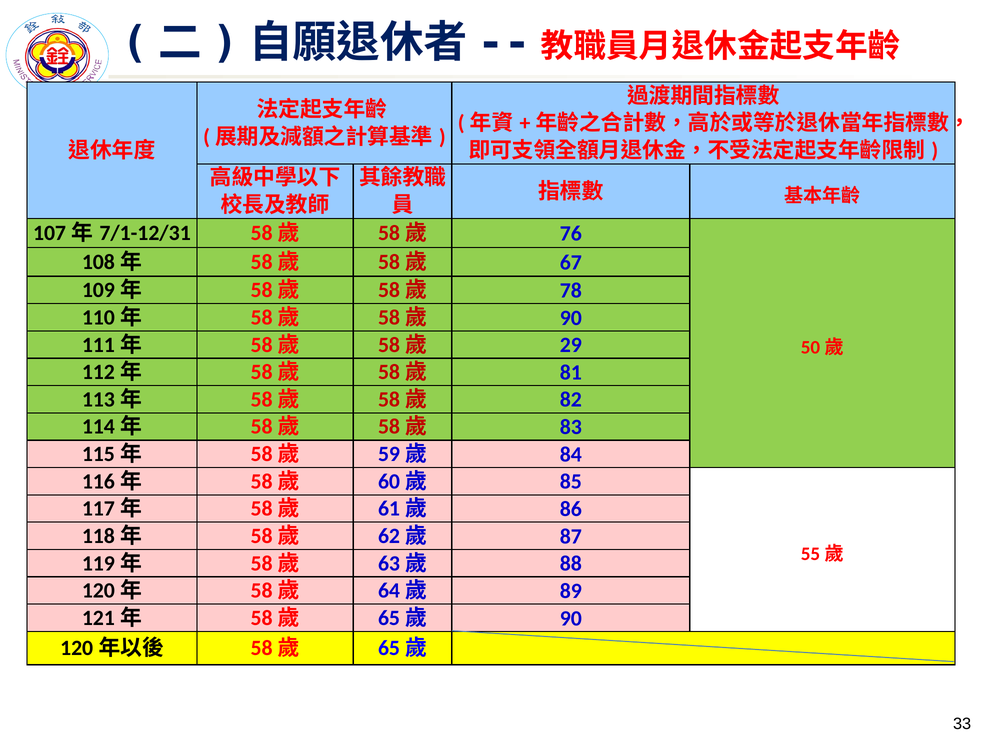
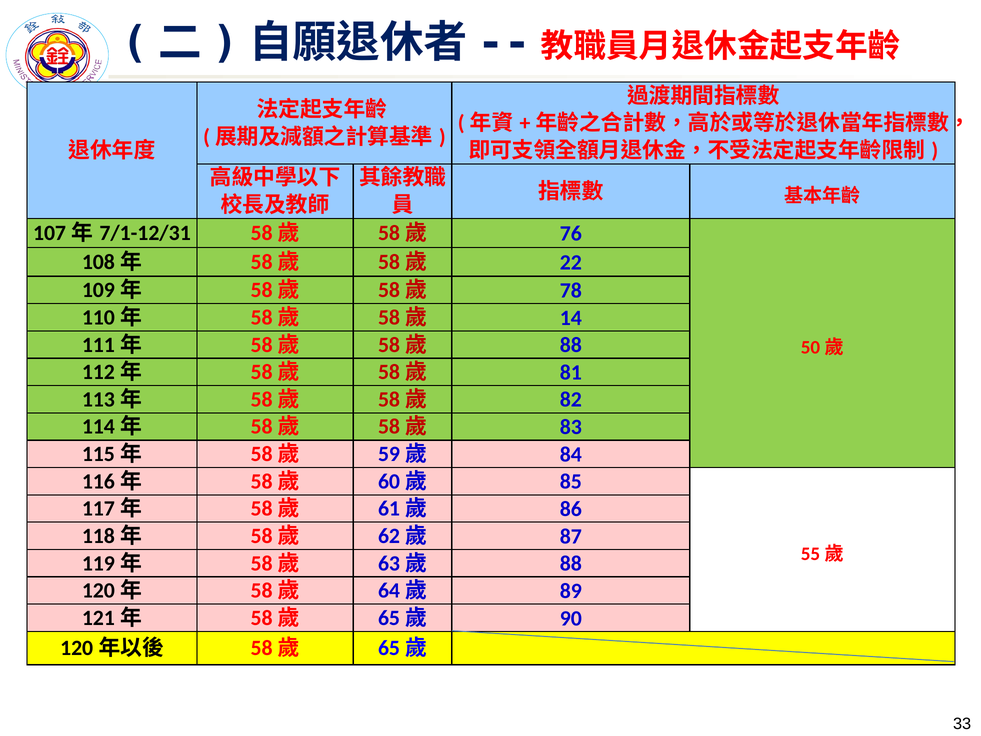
67: 67 -> 22
90 at (571, 318): 90 -> 14
29 at (571, 345): 29 -> 88
